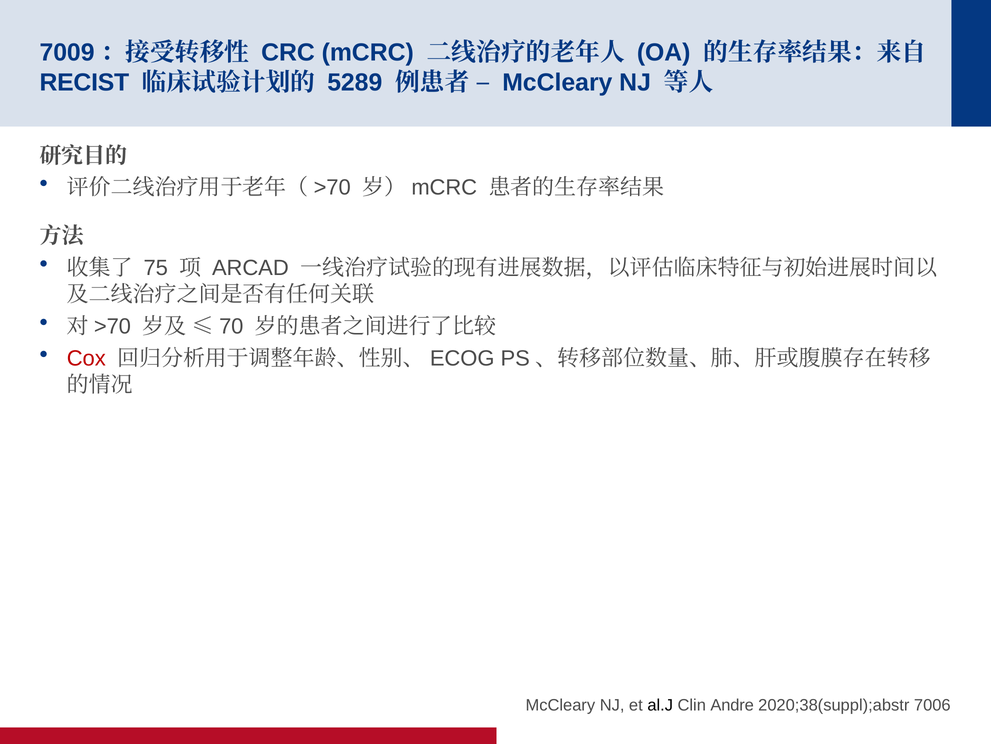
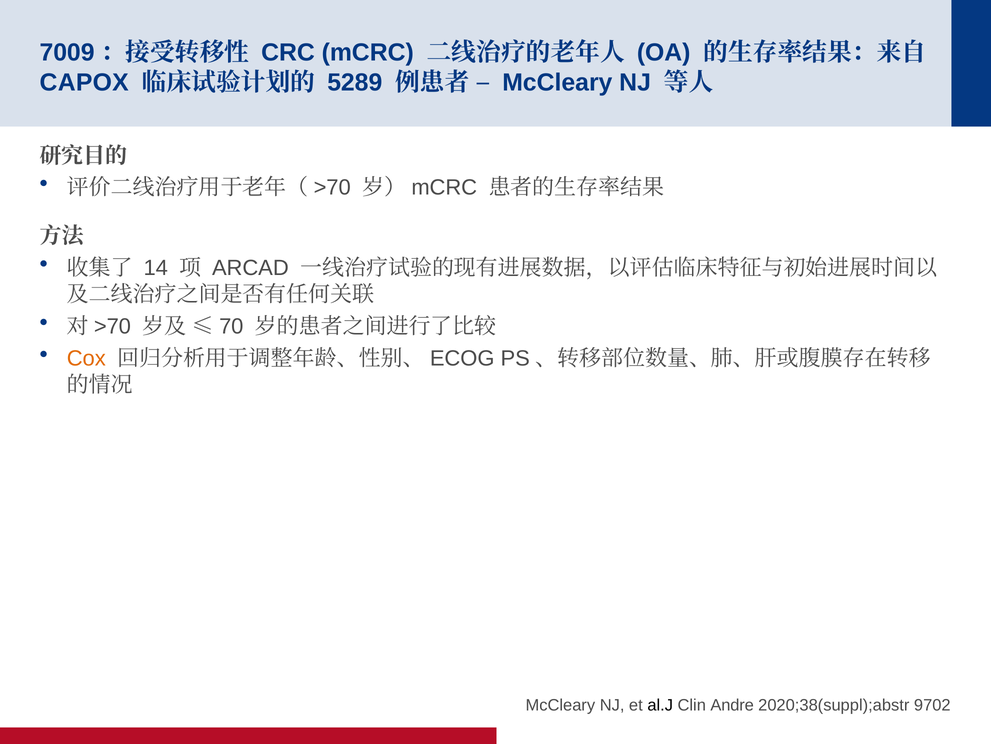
RECIST: RECIST -> CAPOX
75: 75 -> 14
Cox colour: red -> orange
7006: 7006 -> 9702
